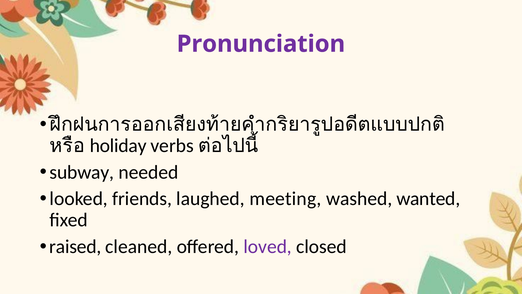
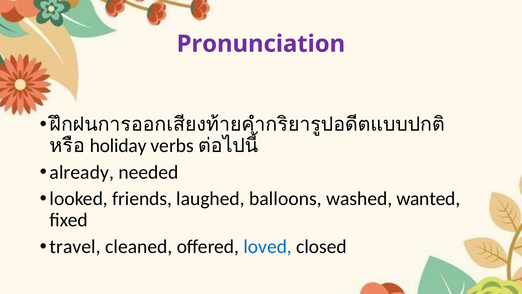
subway: subway -> already
meeting: meeting -> balloons
raised: raised -> travel
loved colour: purple -> blue
